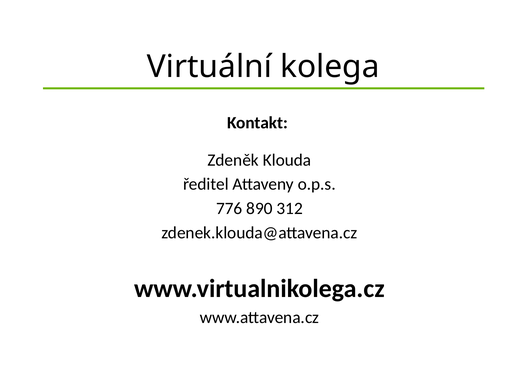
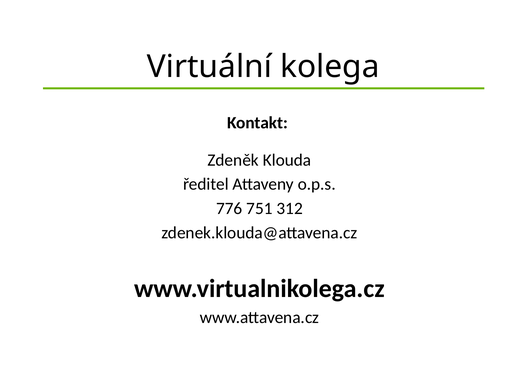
890: 890 -> 751
